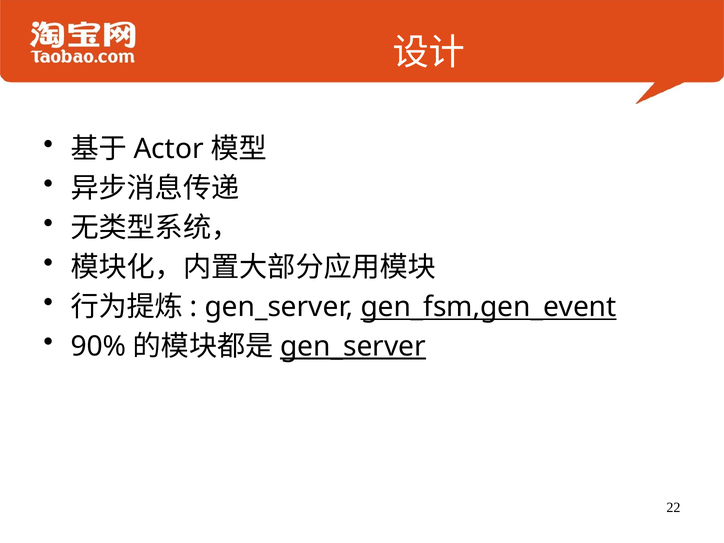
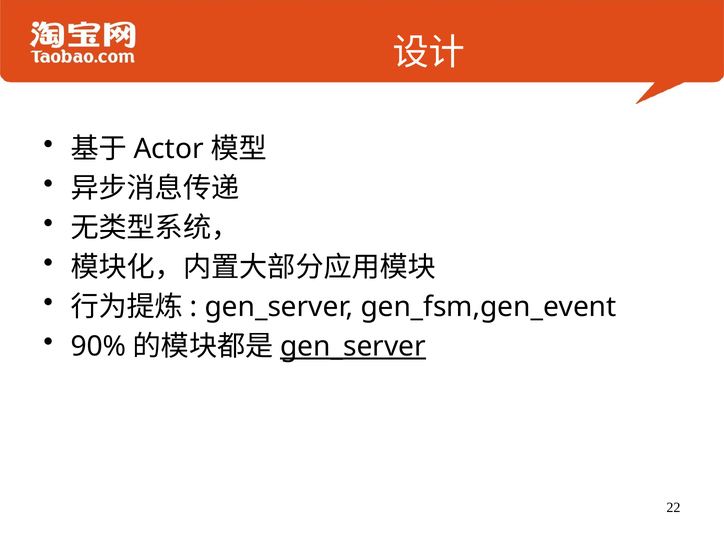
gen_fsm,gen_event underline: present -> none
